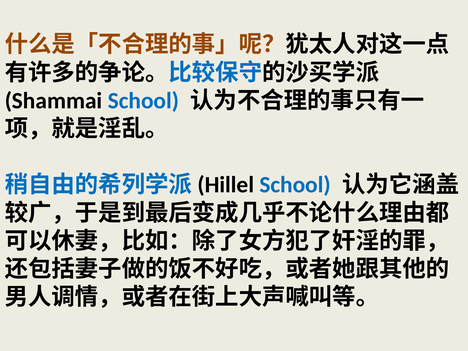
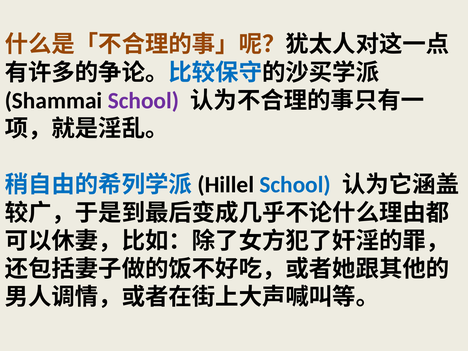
School at (143, 101) colour: blue -> purple
